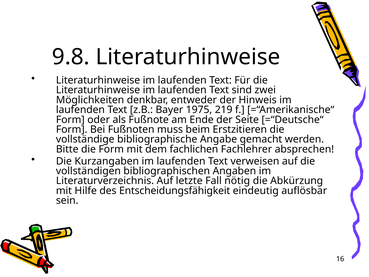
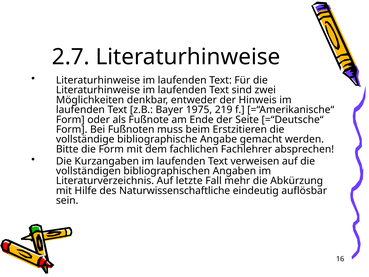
9.8: 9.8 -> 2.7
nötig: nötig -> mehr
Entscheidungsfähigkeit: Entscheidungsfähigkeit -> Naturwissenschaftliche
